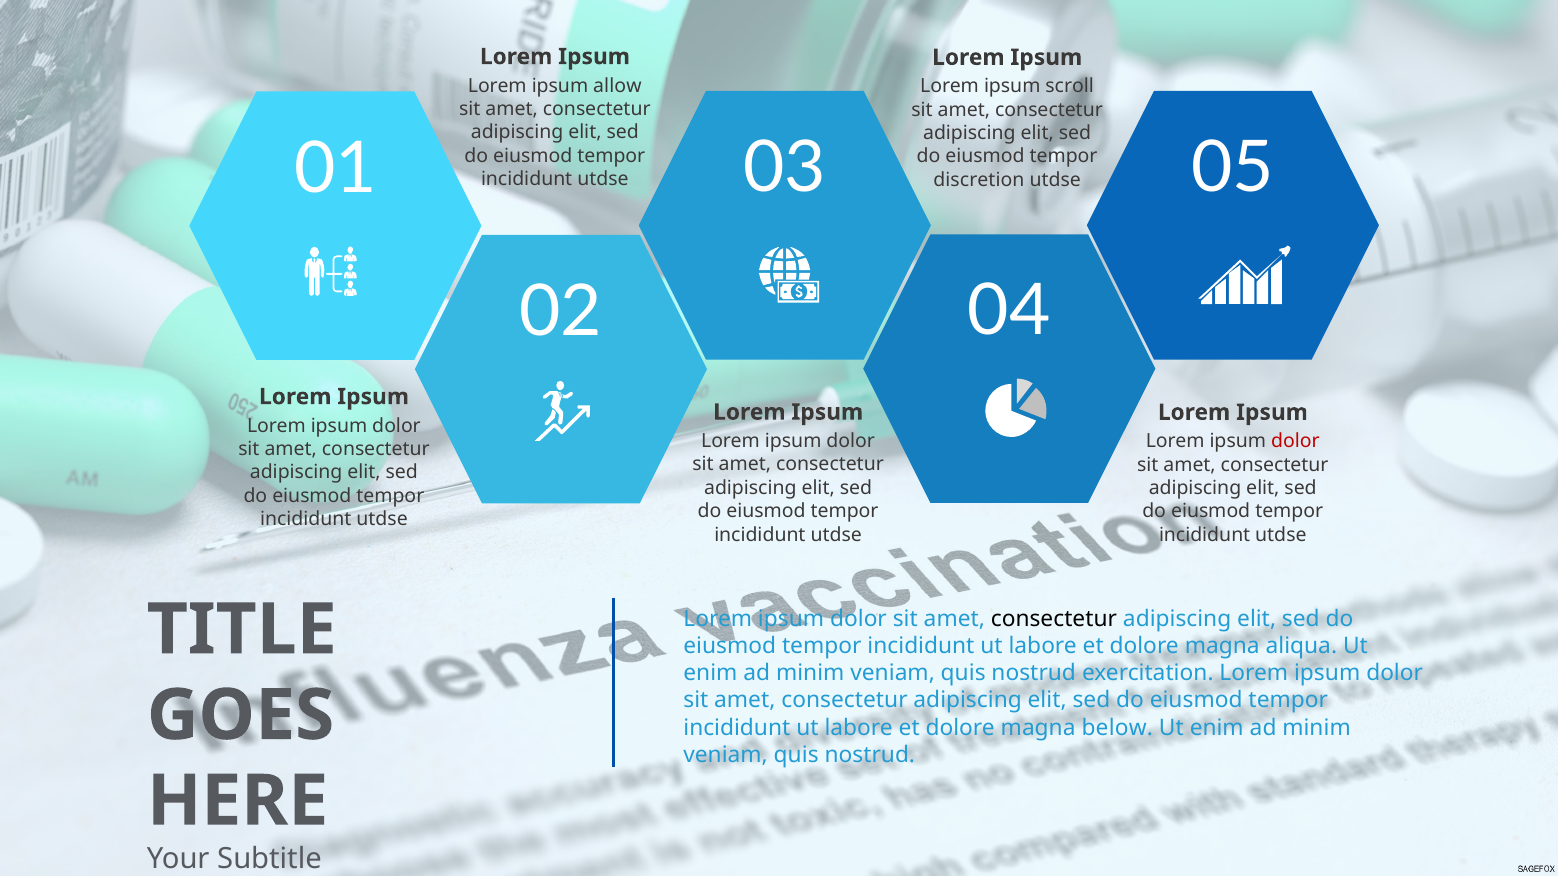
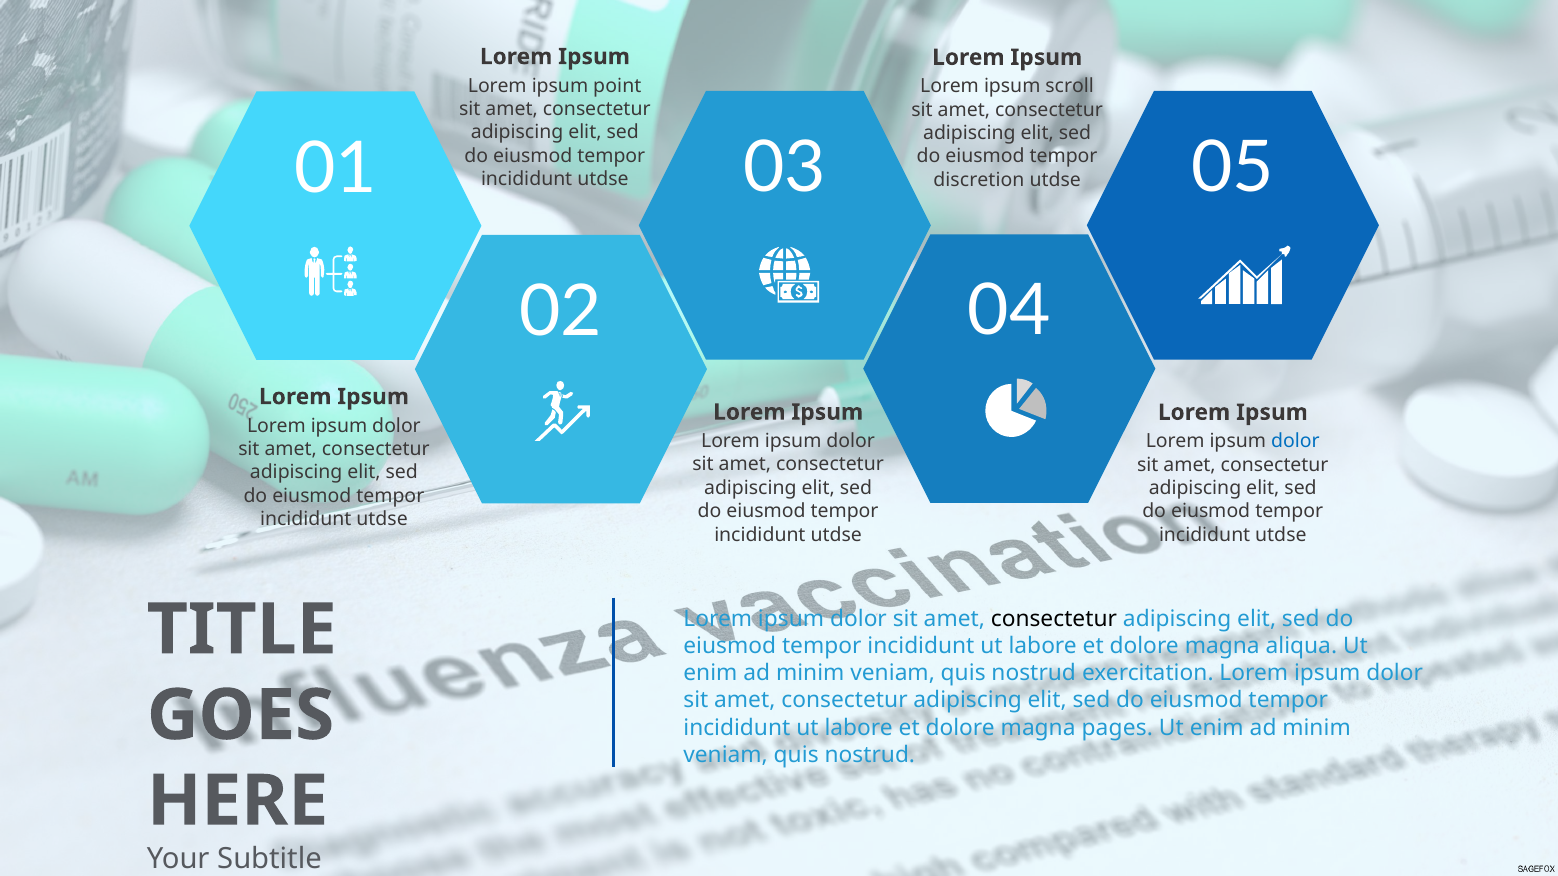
allow: allow -> point
dolor at (1295, 441) colour: red -> blue
below: below -> pages
